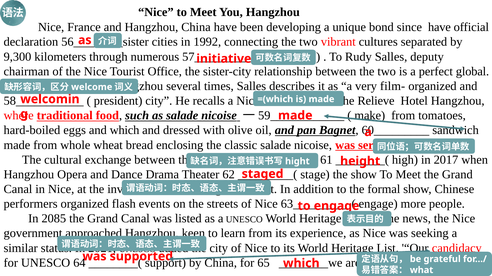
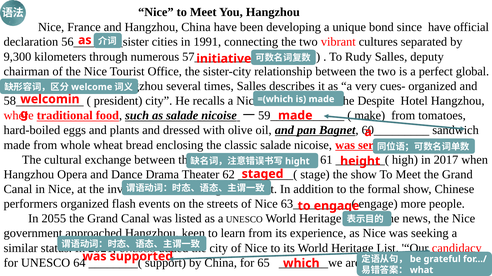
1992: 1992 -> 1991
film-: film- -> cues-
Relieve: Relieve -> Despite
and which: which -> plants
2085: 2085 -> 2055
